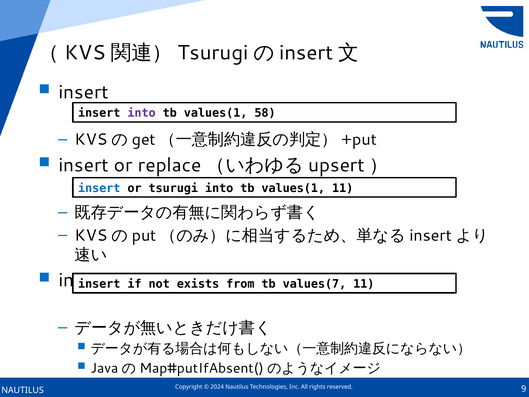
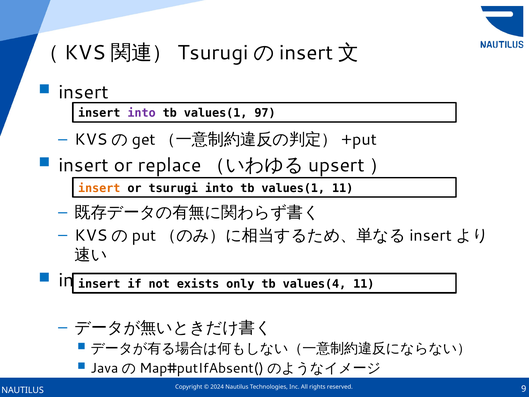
58: 58 -> 97
insert at (99, 188) colour: blue -> orange
from: from -> only
values(7: values(7 -> values(4
